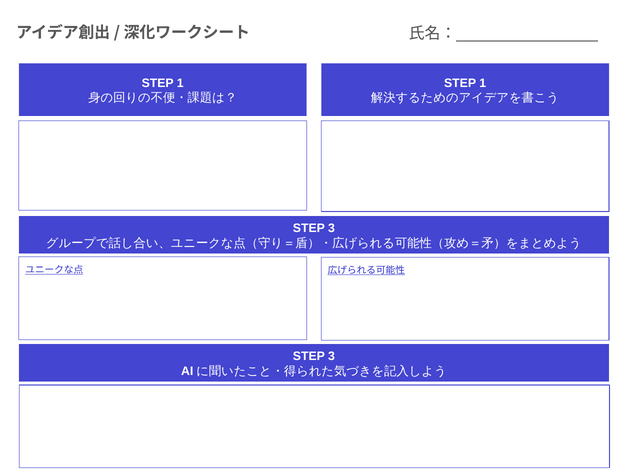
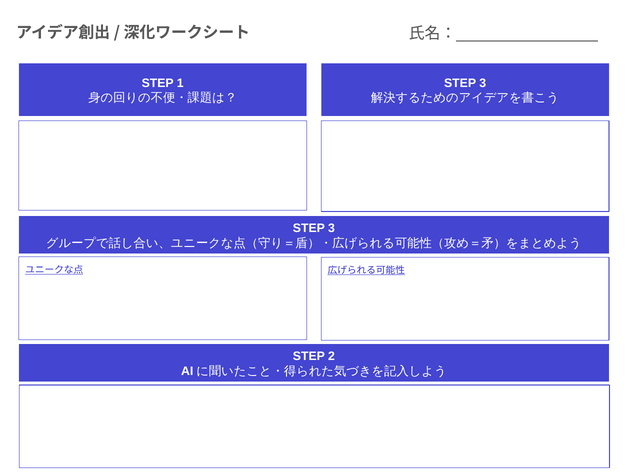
1 at (483, 83): 1 -> 3
3 at (331, 356): 3 -> 2
